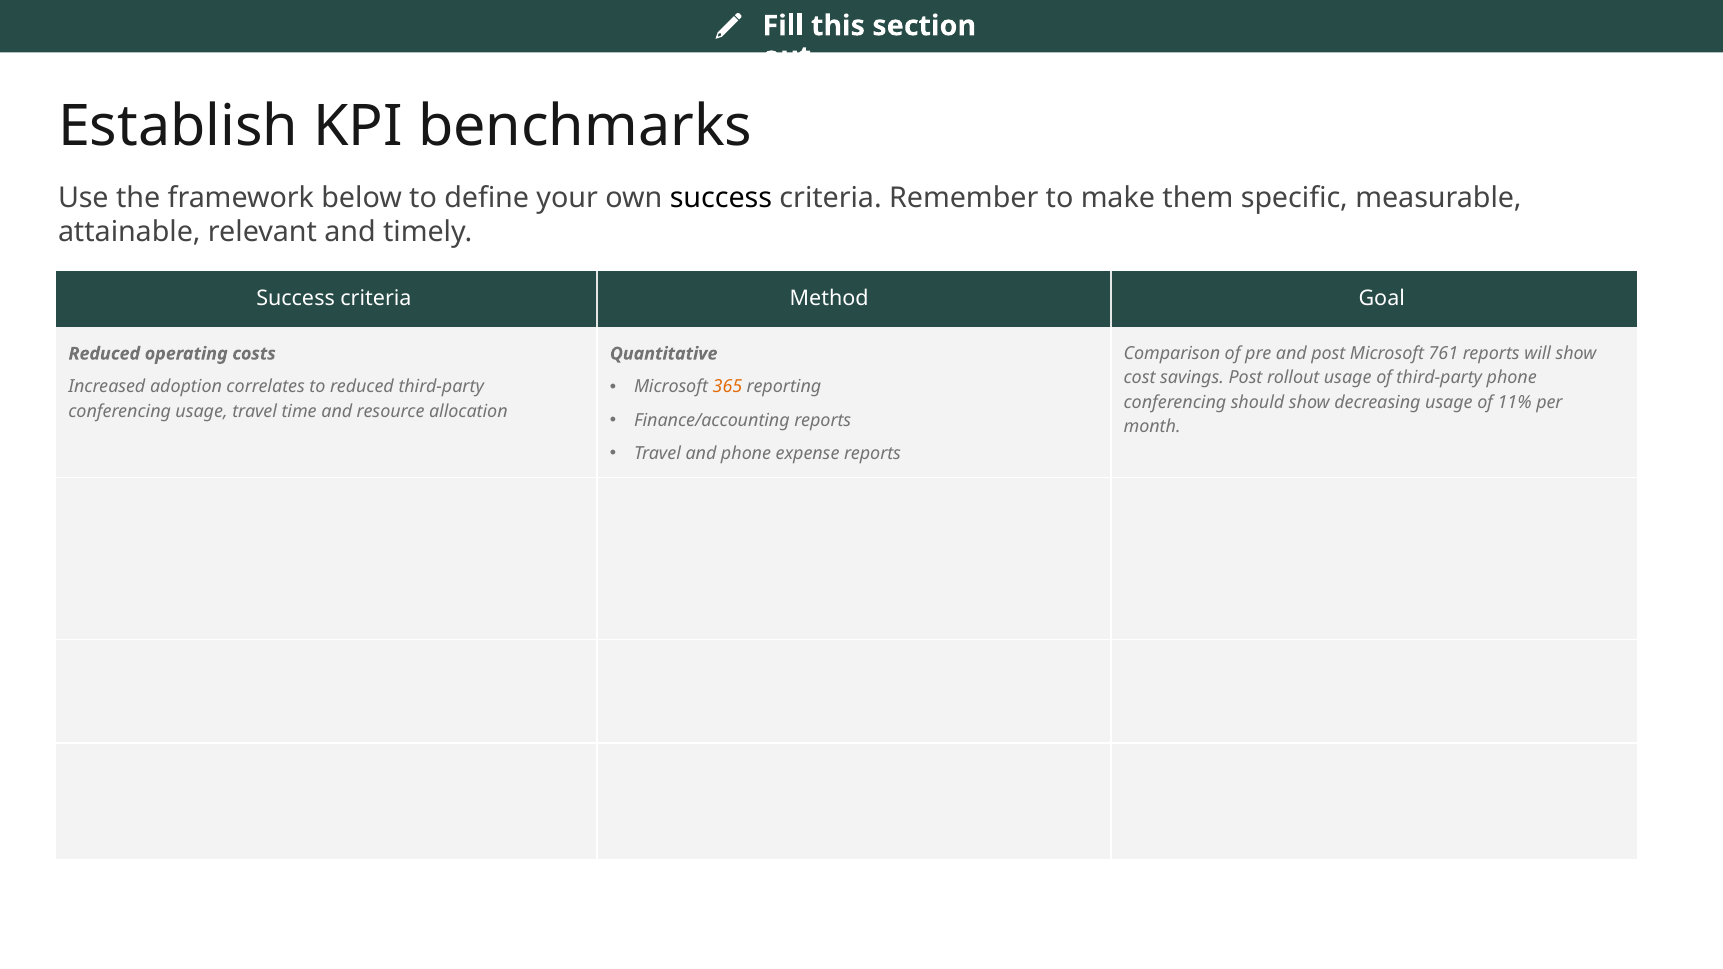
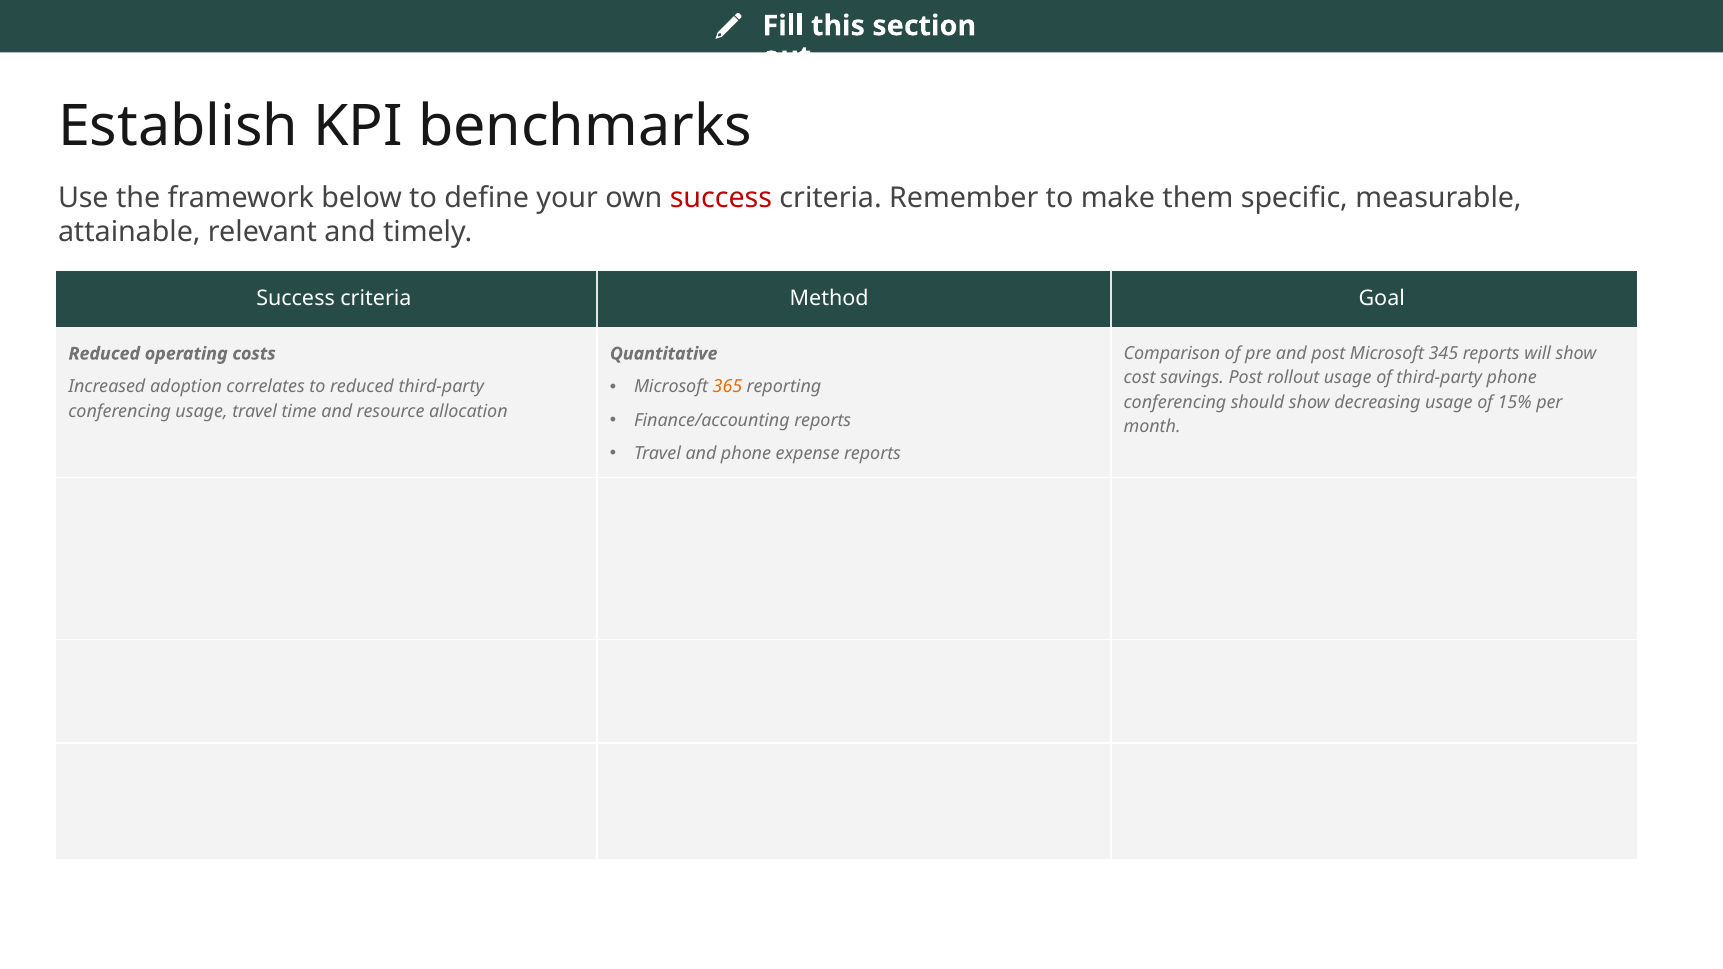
success at (721, 198) colour: black -> red
761: 761 -> 345
11%: 11% -> 15%
